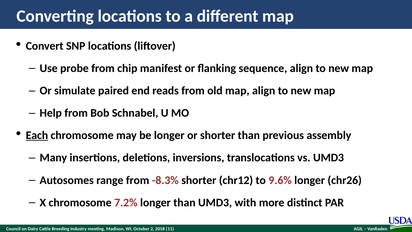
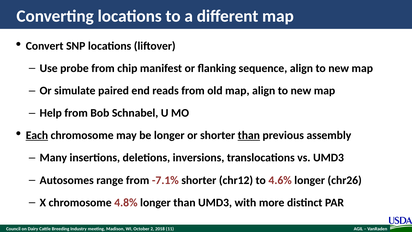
than at (249, 135) underline: none -> present
-8.3%: -8.3% -> -7.1%
9.6%: 9.6% -> 4.6%
7.2%: 7.2% -> 4.8%
